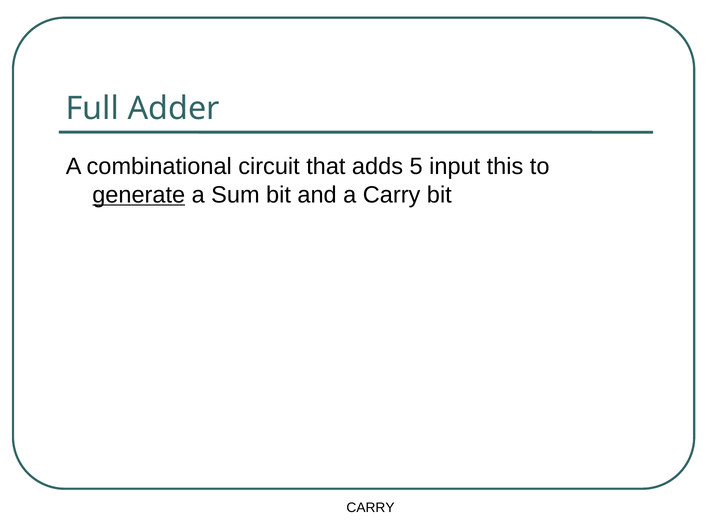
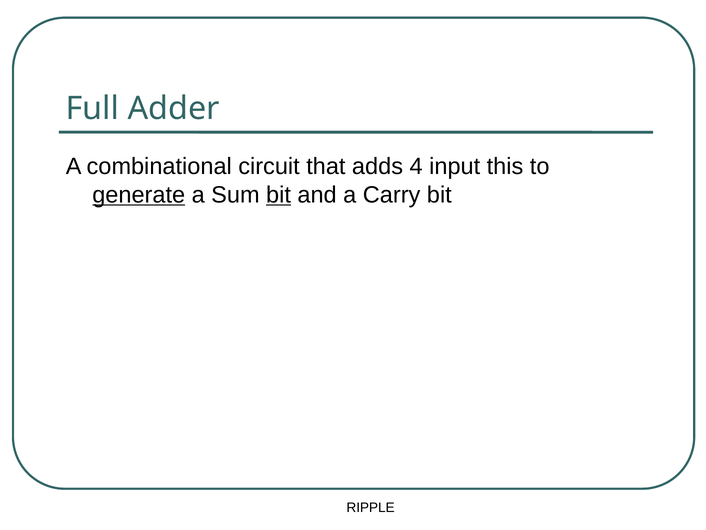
5: 5 -> 4
bit at (279, 195) underline: none -> present
CARRY at (371, 507): CARRY -> RIPPLE
